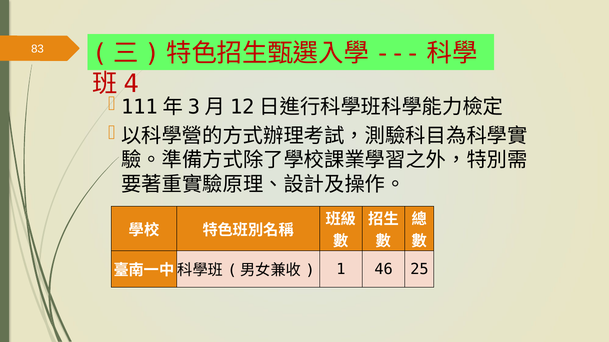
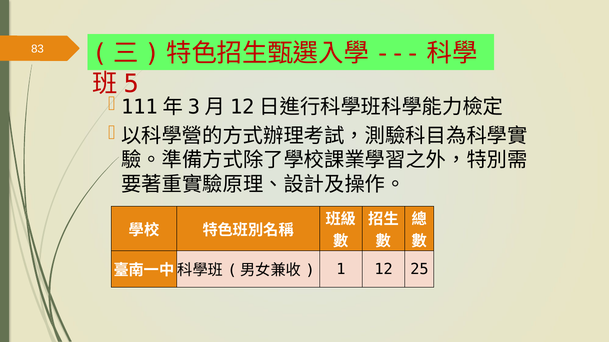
4: 4 -> 5
46: 46 -> 12
